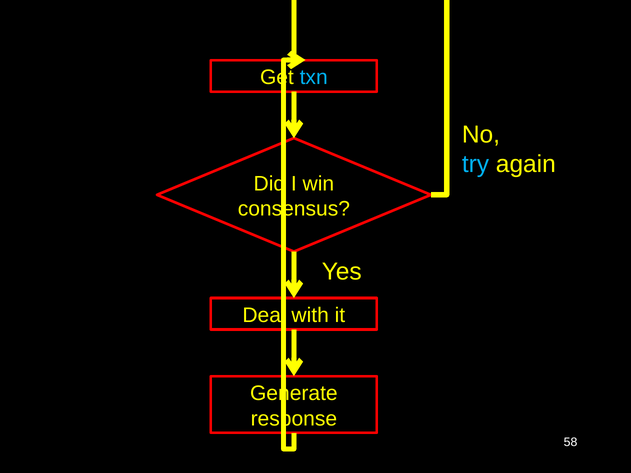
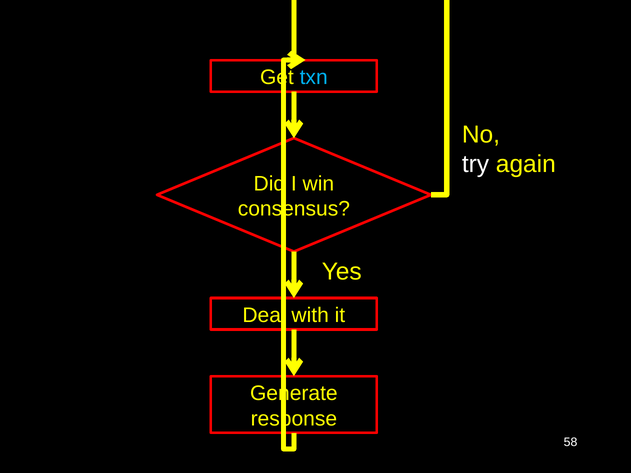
try colour: light blue -> white
